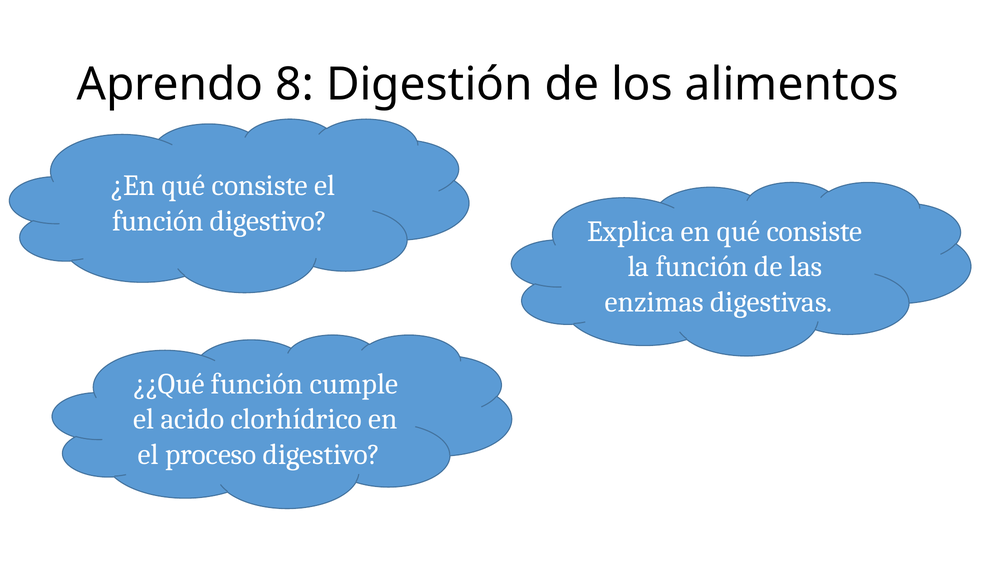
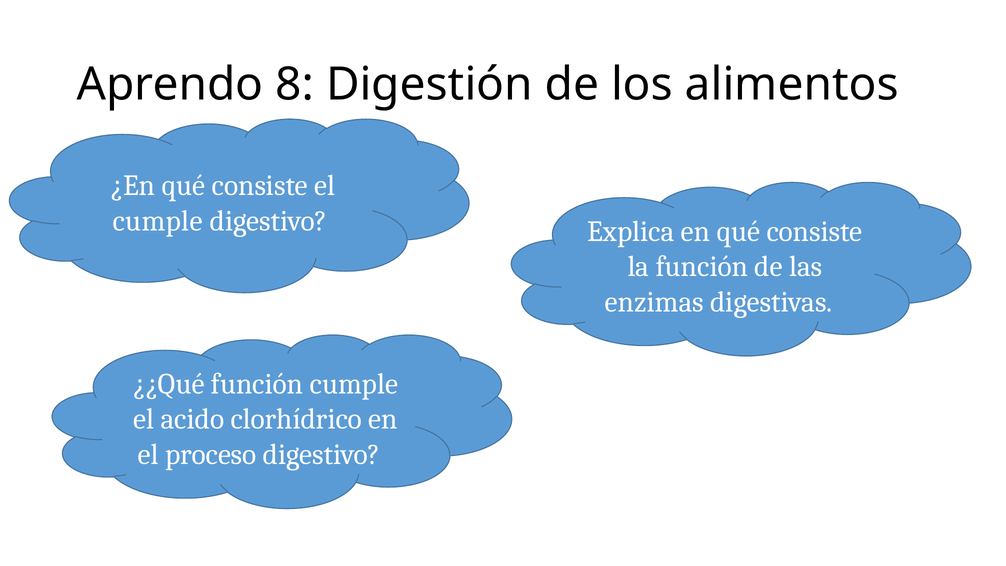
función at (158, 221): función -> cumple
